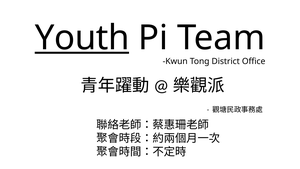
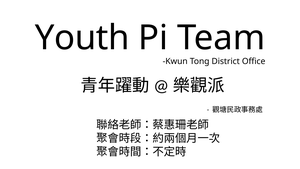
Youth underline: present -> none
